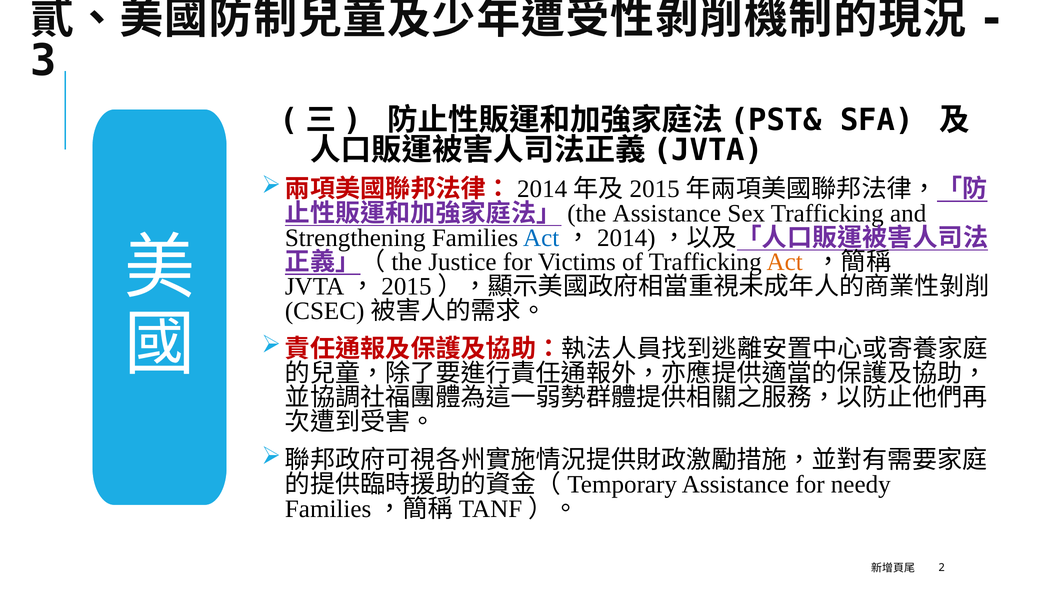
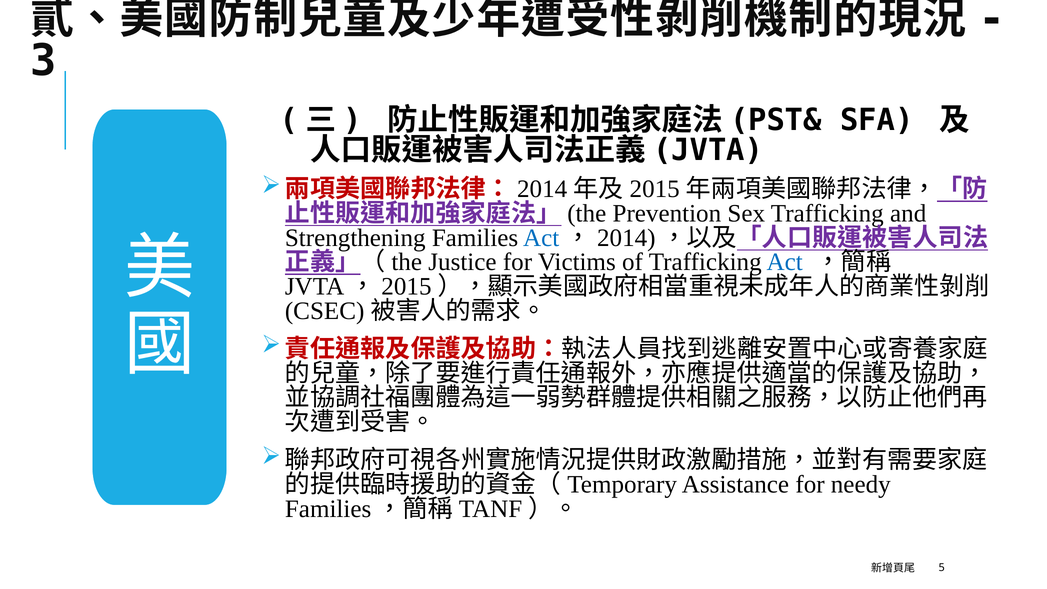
Assistance at (667, 213): Assistance -> Prevention
Act at (785, 262) colour: orange -> blue
2: 2 -> 5
